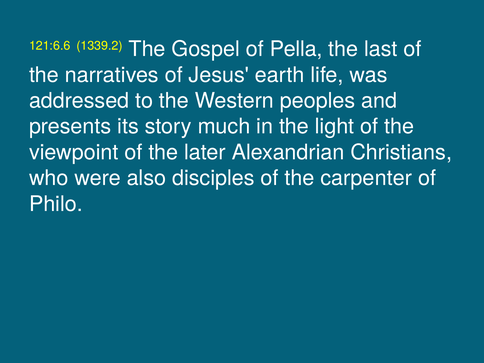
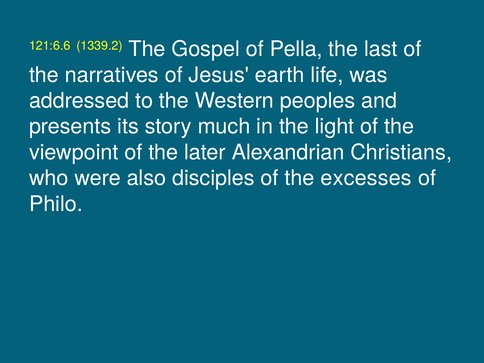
carpenter: carpenter -> excesses
